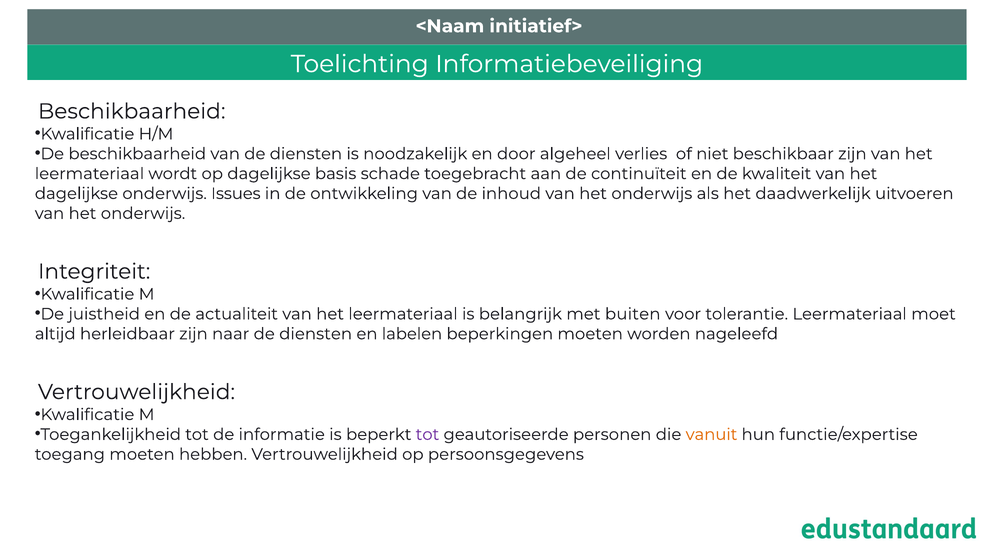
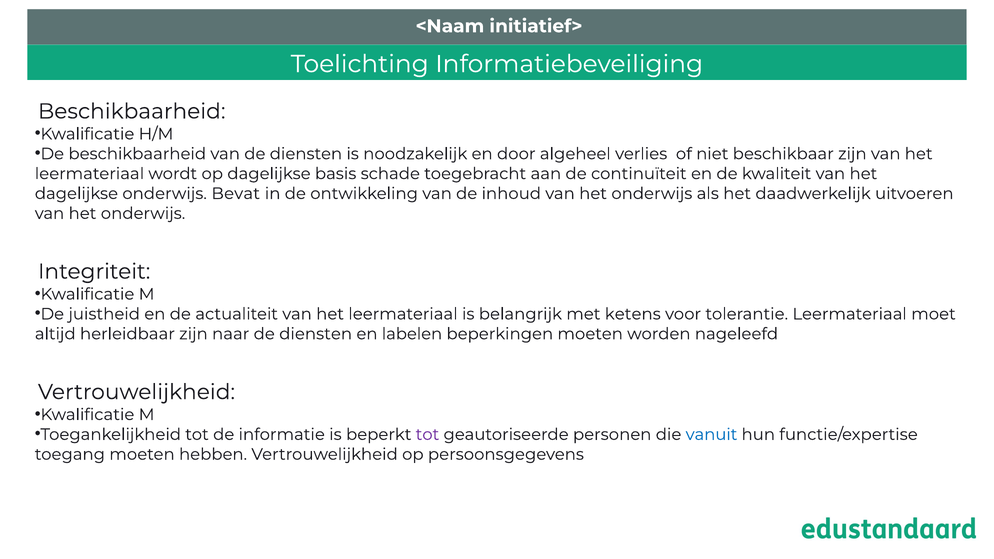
Issues: Issues -> Bevat
buiten: buiten -> ketens
vanuit colour: orange -> blue
